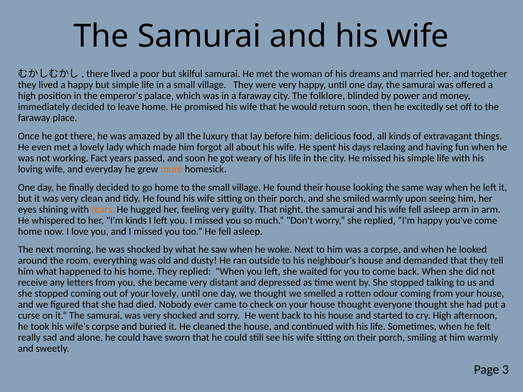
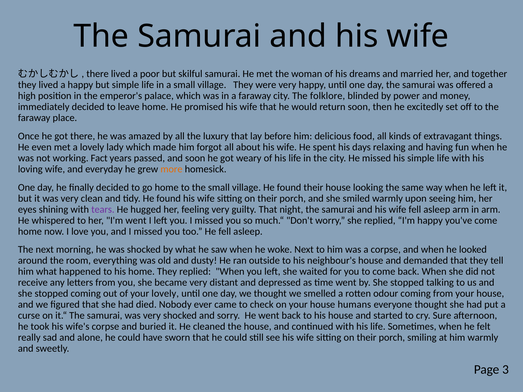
tears colour: orange -> purple
I'm kinds: kinds -> went
house thought: thought -> humans
cry High: High -> Sure
